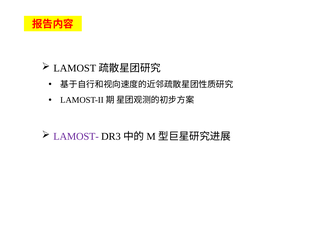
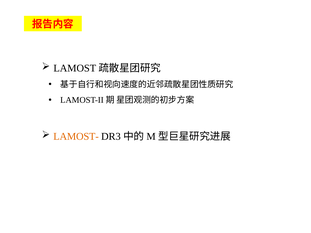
LAMOST- colour: purple -> orange
